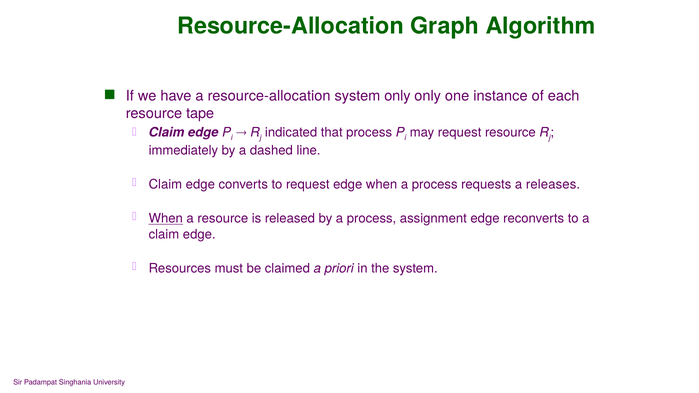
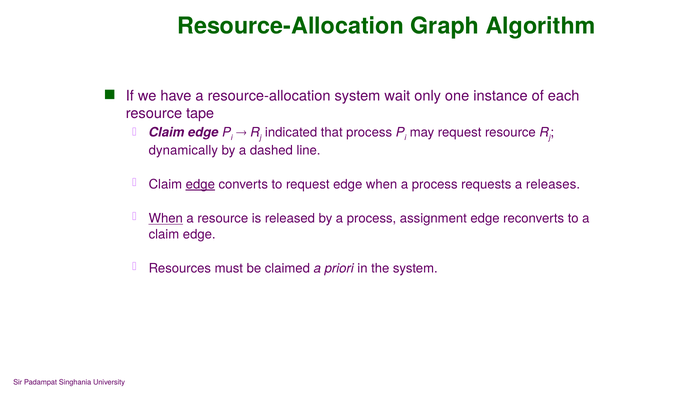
system only: only -> wait
immediately: immediately -> dynamically
edge at (200, 185) underline: none -> present
